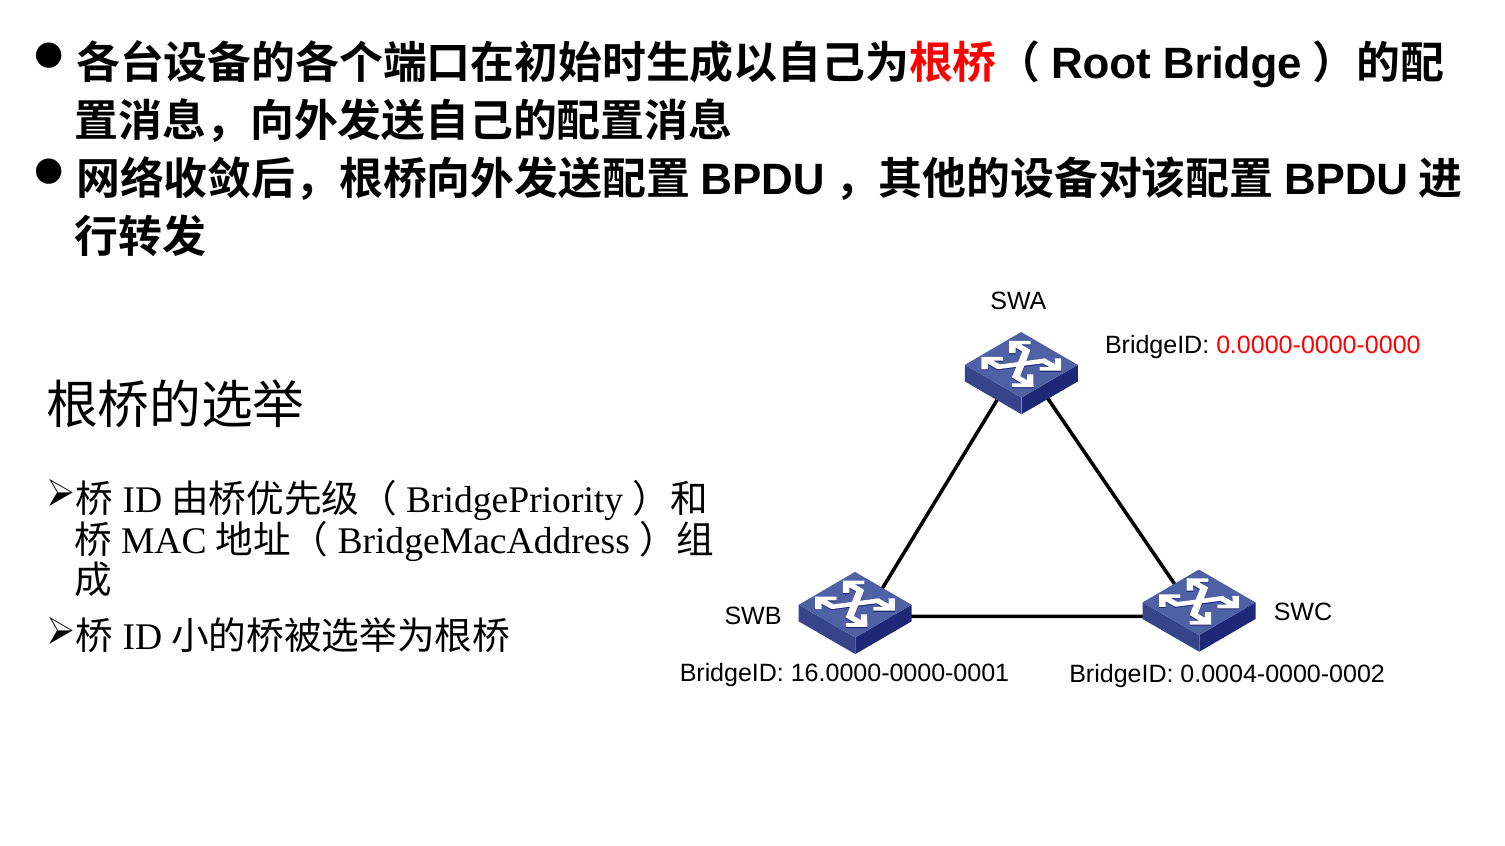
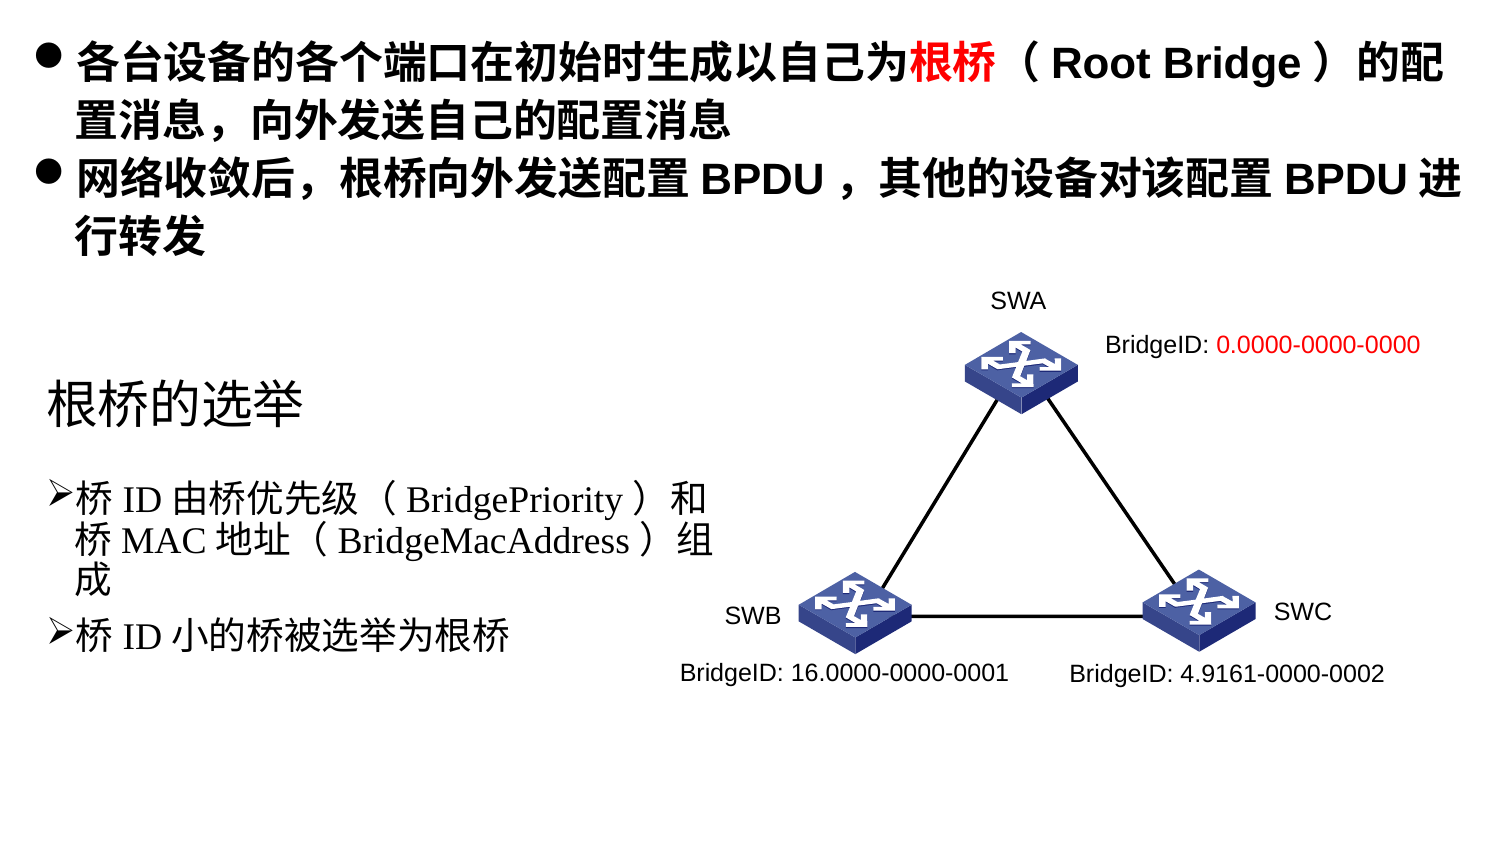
0.0004-0000-0002: 0.0004-0000-0002 -> 4.9161-0000-0002
